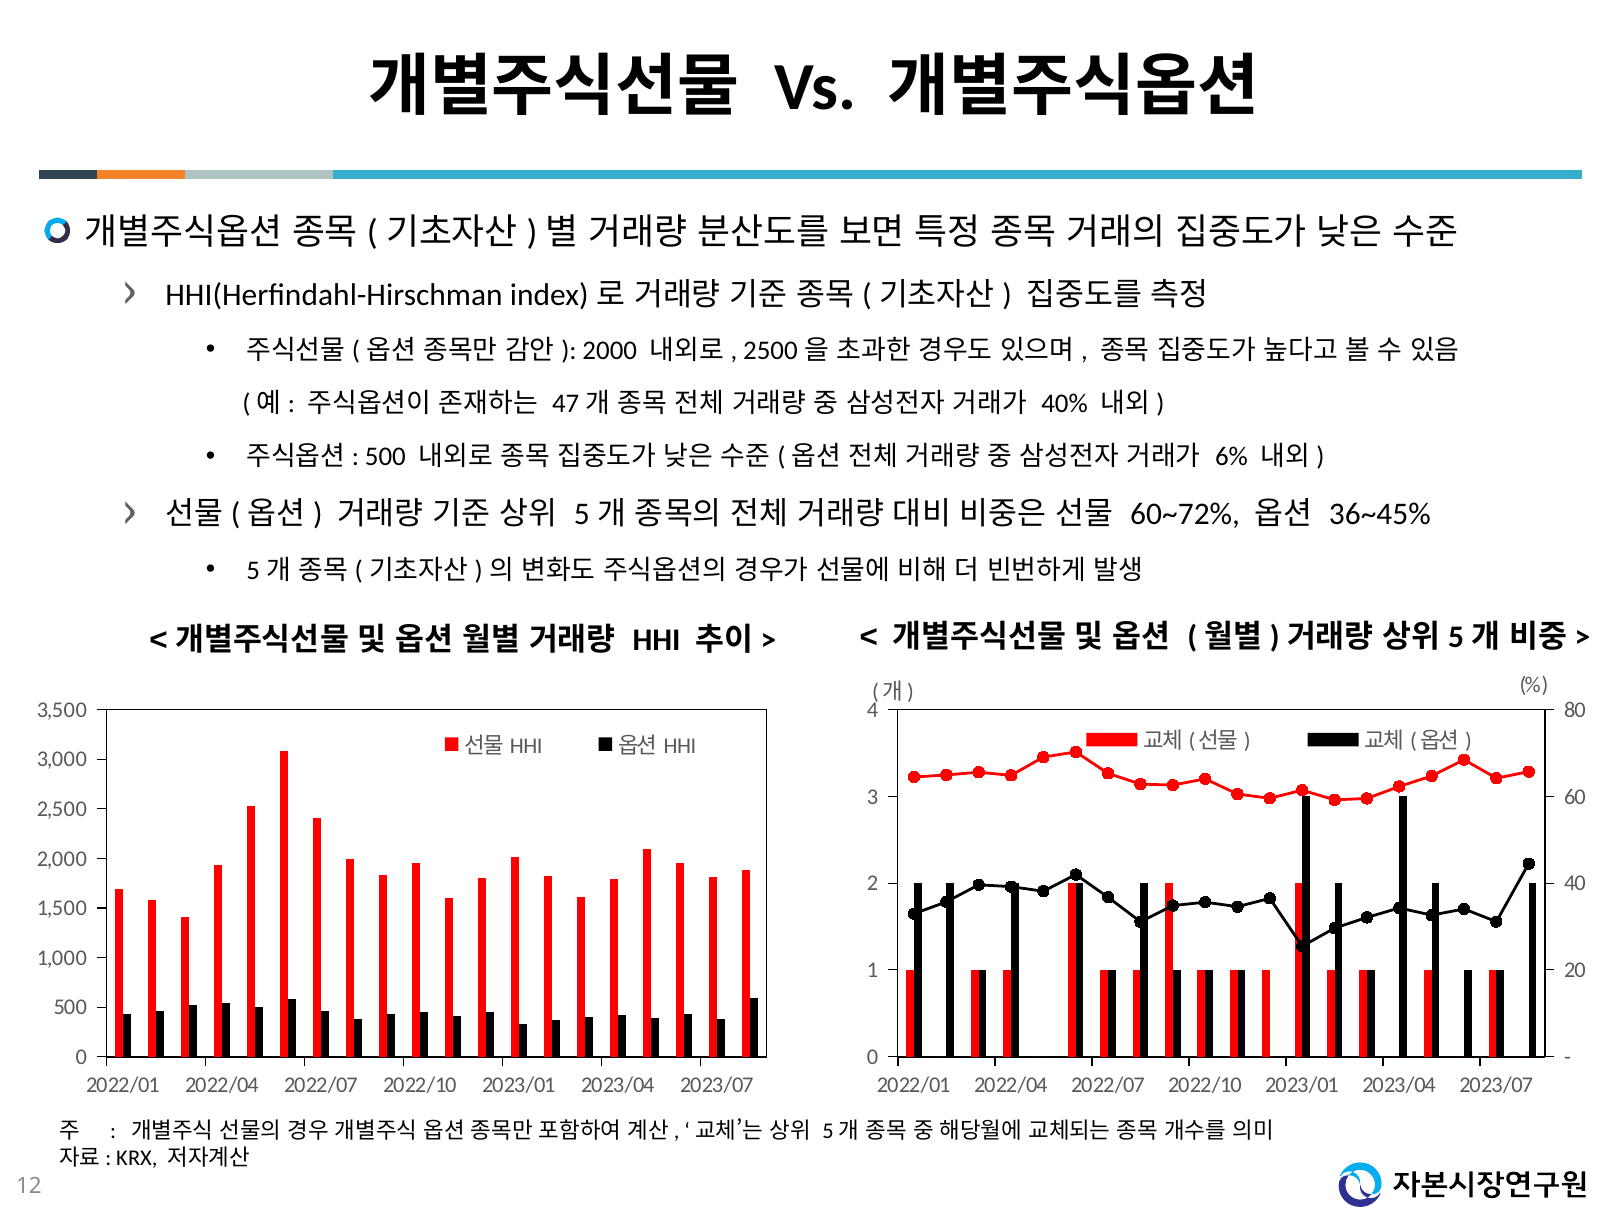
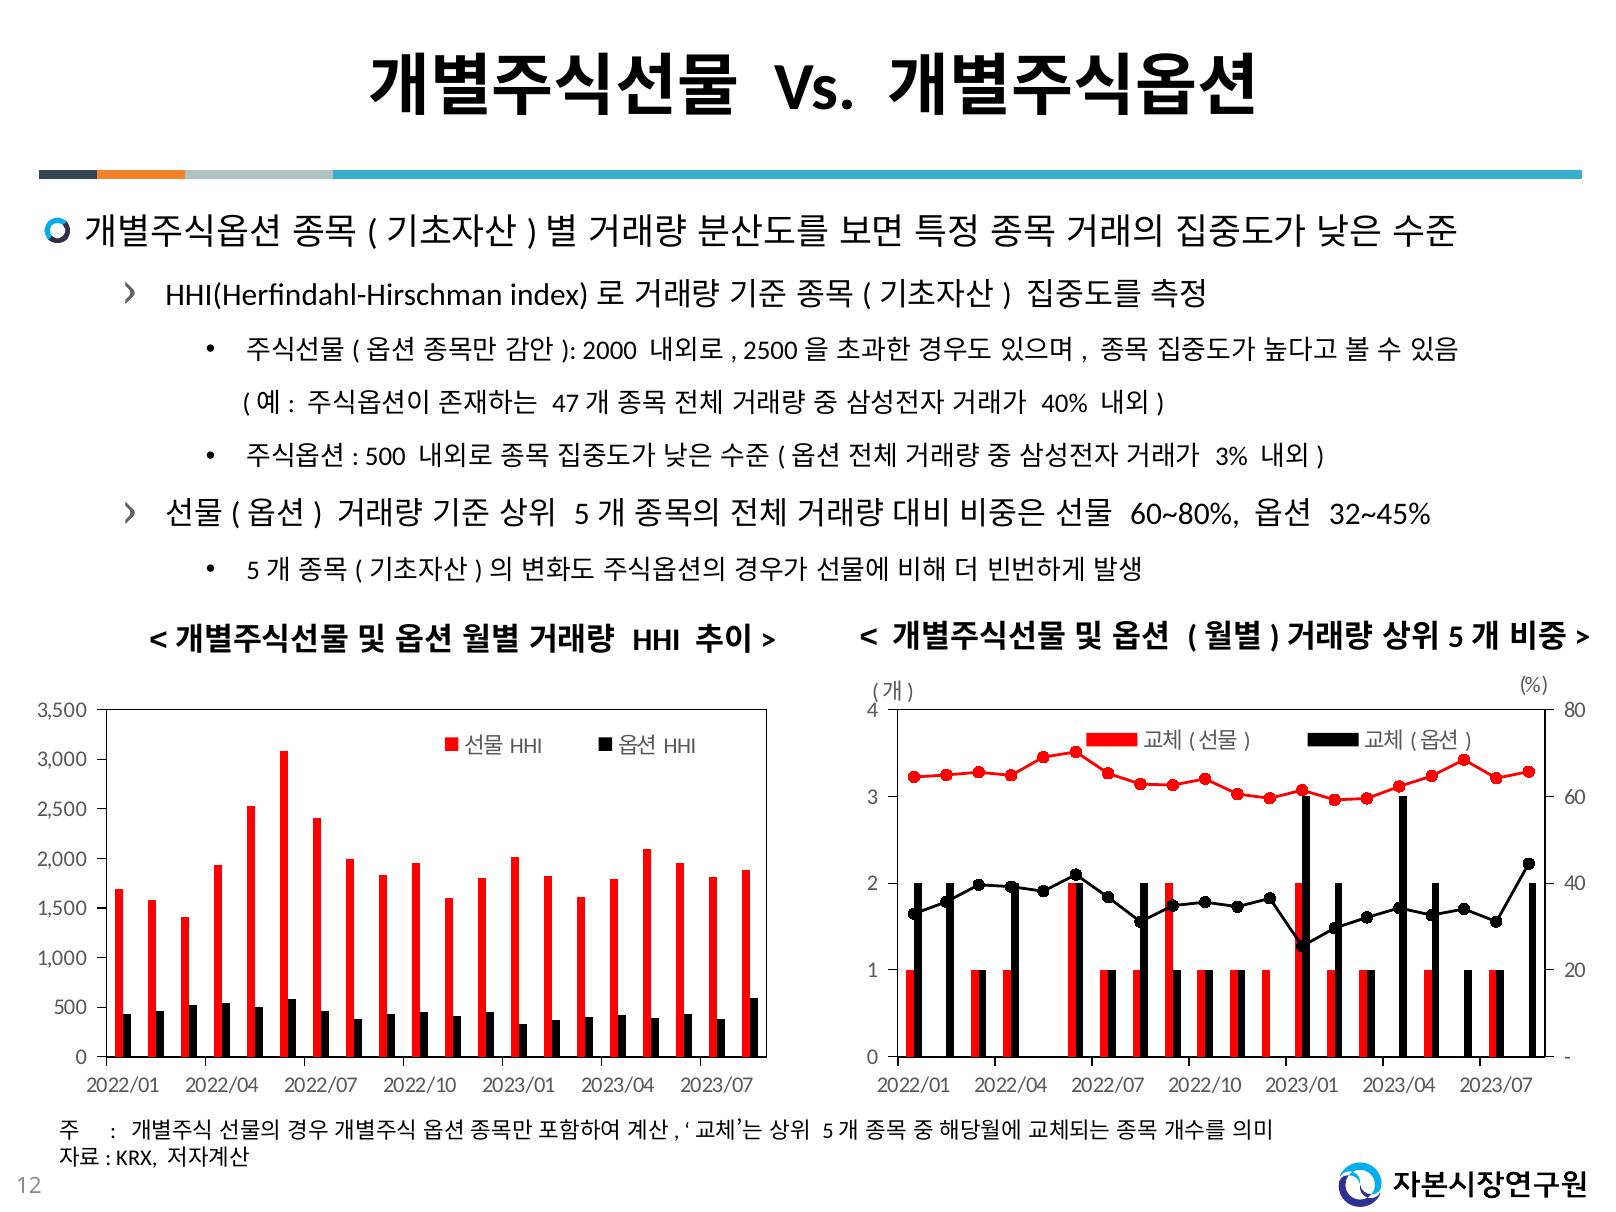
6%: 6% -> 3%
60~72%: 60~72% -> 60~80%
36~45%: 36~45% -> 32~45%
